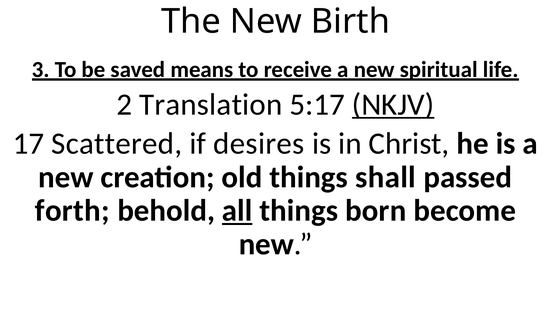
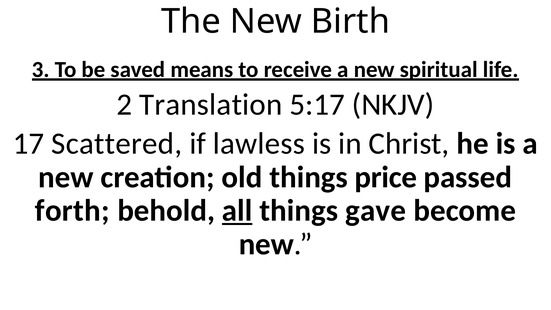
NKJV underline: present -> none
desires: desires -> lawless
shall: shall -> price
born: born -> gave
